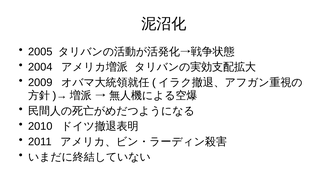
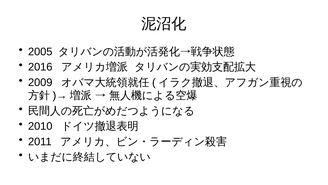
2004: 2004 -> 2016
